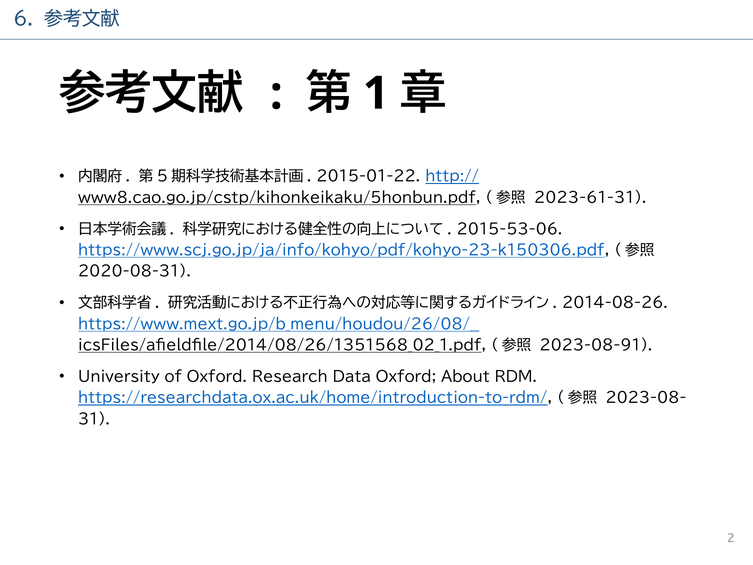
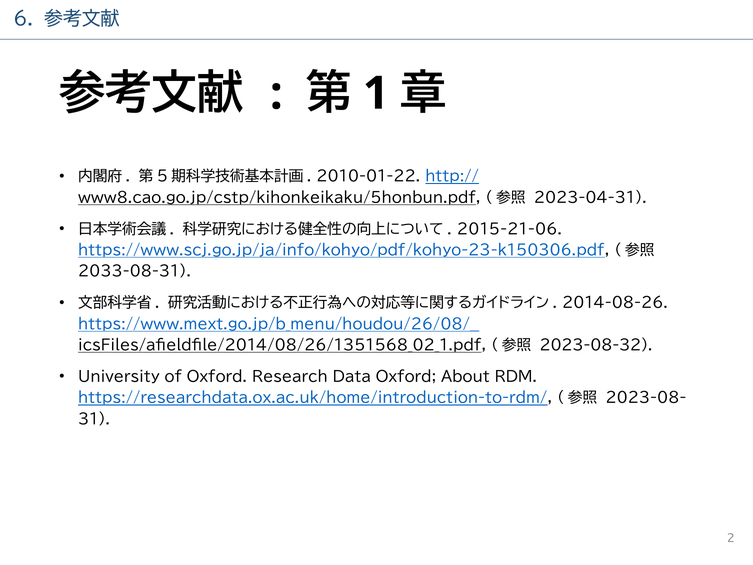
2015-01-22: 2015-01-22 -> 2010-01-22
2023-61-31: 2023-61-31 -> 2023-04-31
2015-53-06: 2015-53-06 -> 2015-21-06
2020-08-31: 2020-08-31 -> 2033-08-31
2023-08-91: 2023-08-91 -> 2023-08-32
